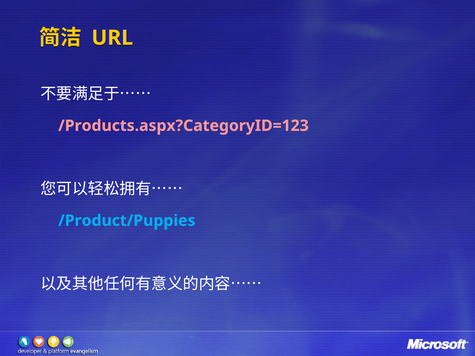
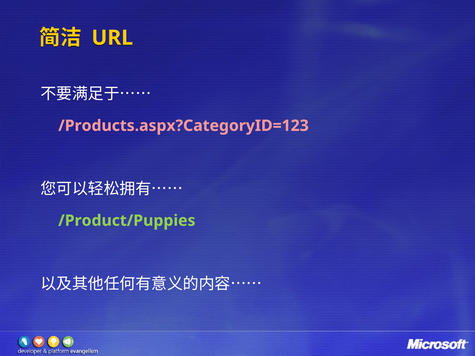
/Product/Puppies colour: light blue -> light green
